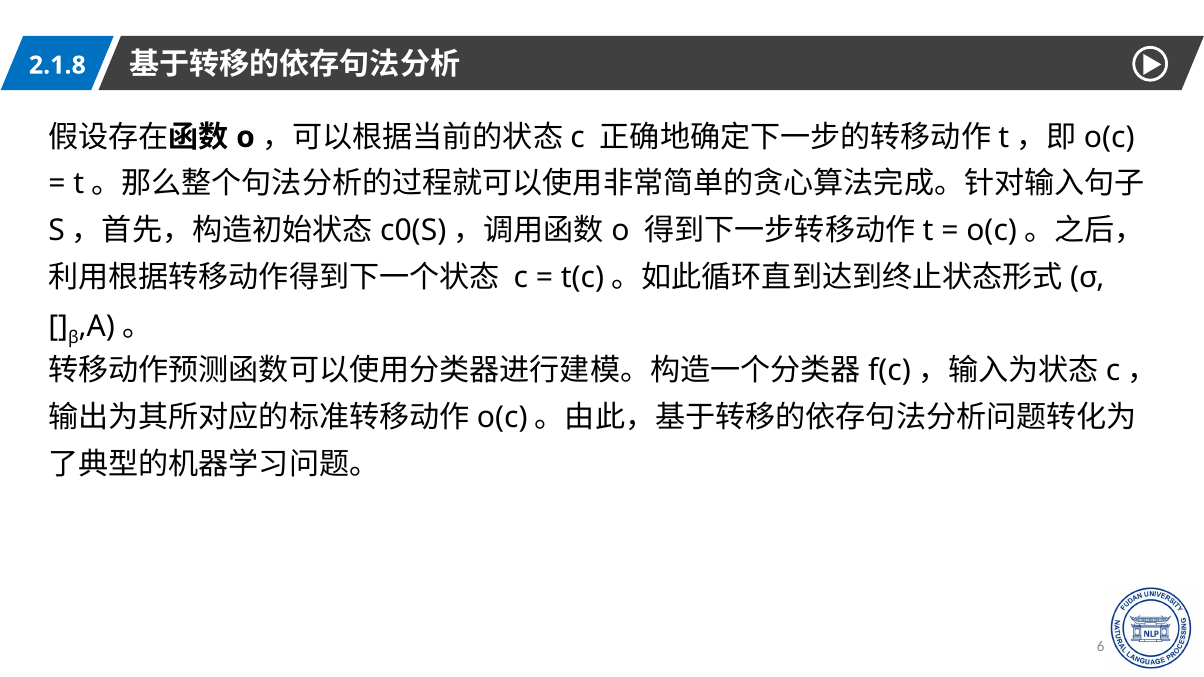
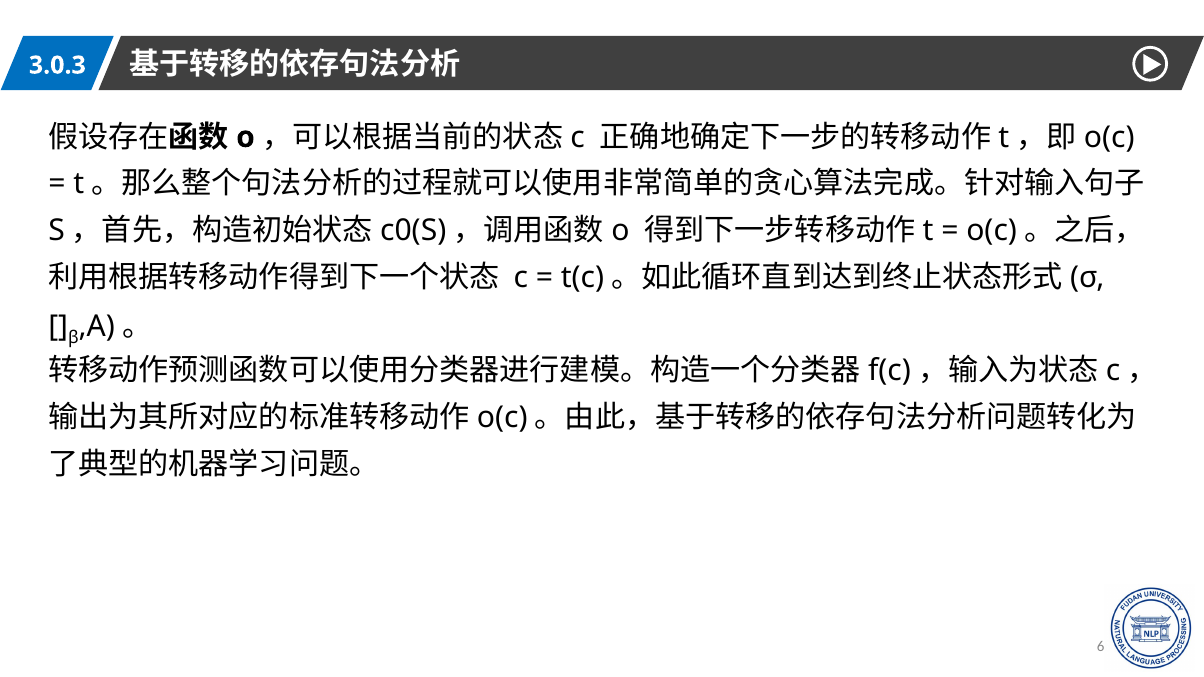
2.1.8: 2.1.8 -> 3.0.3
